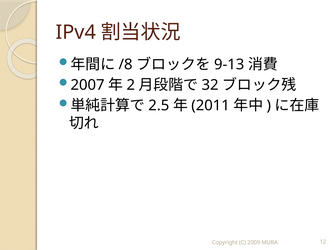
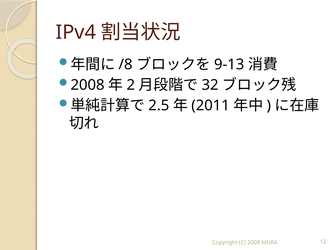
2007: 2007 -> 2008
